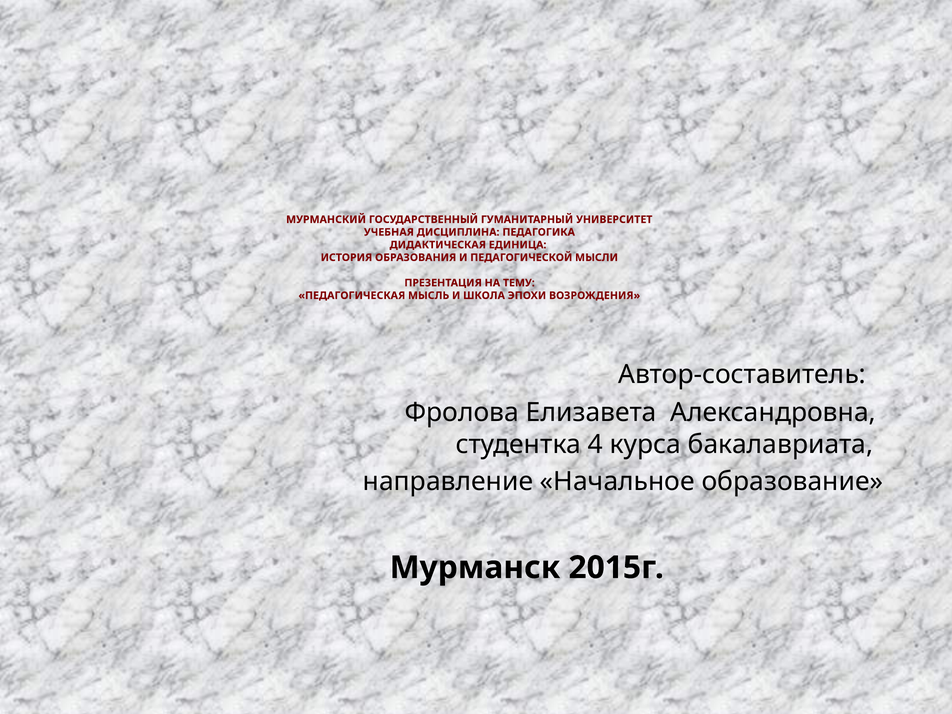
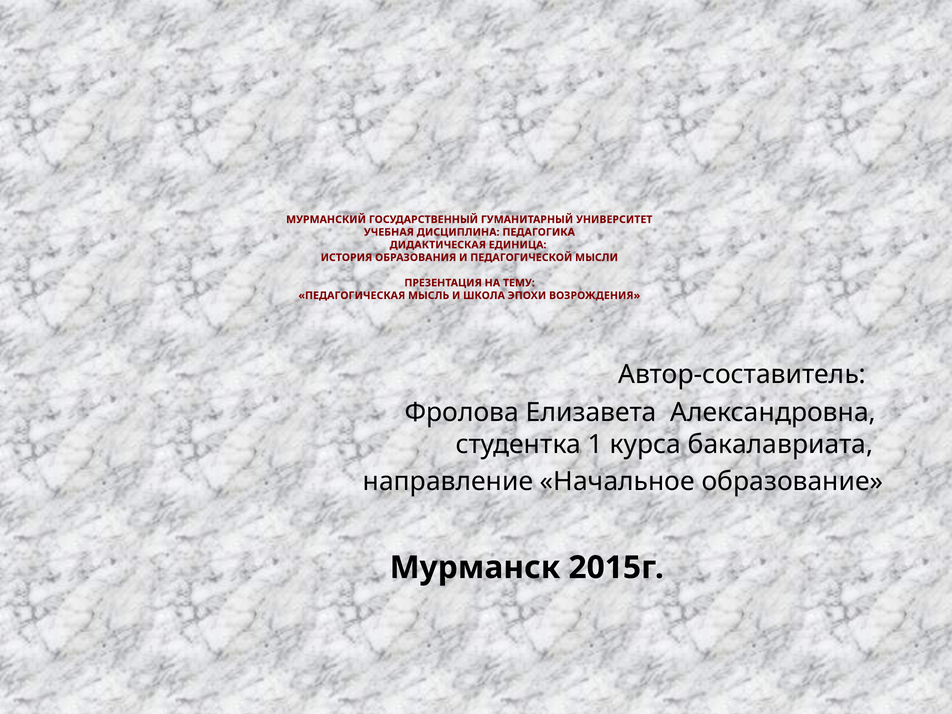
4: 4 -> 1
